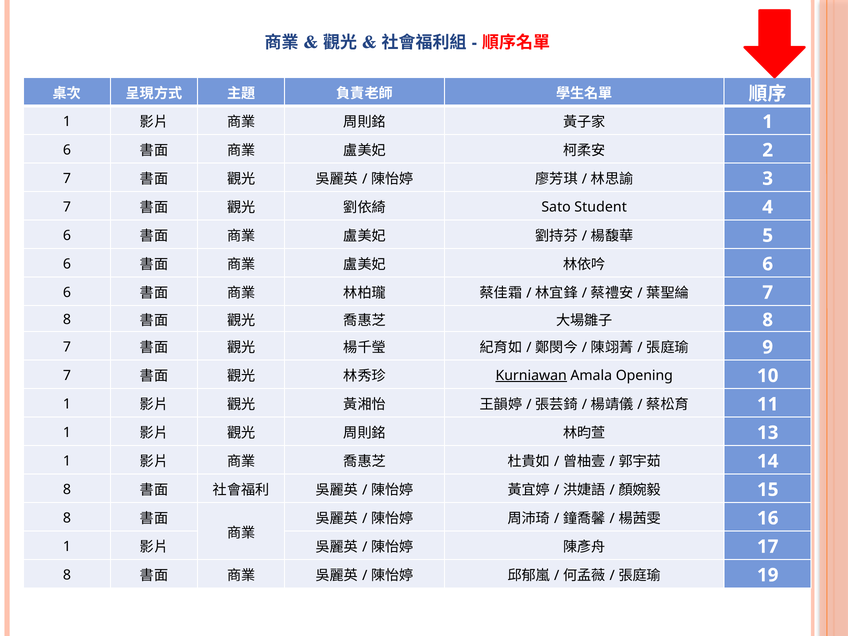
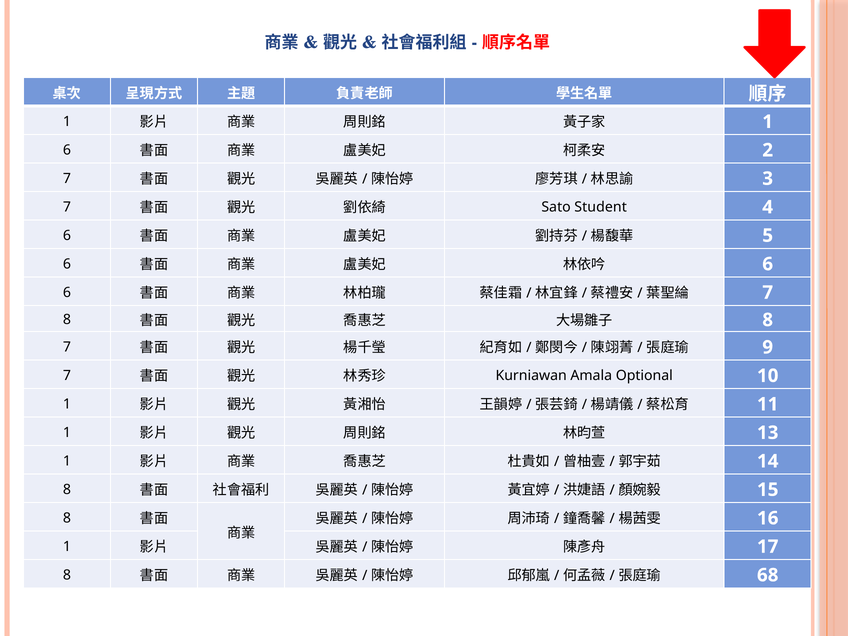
Kurniawan underline: present -> none
Opening: Opening -> Optional
19: 19 -> 68
